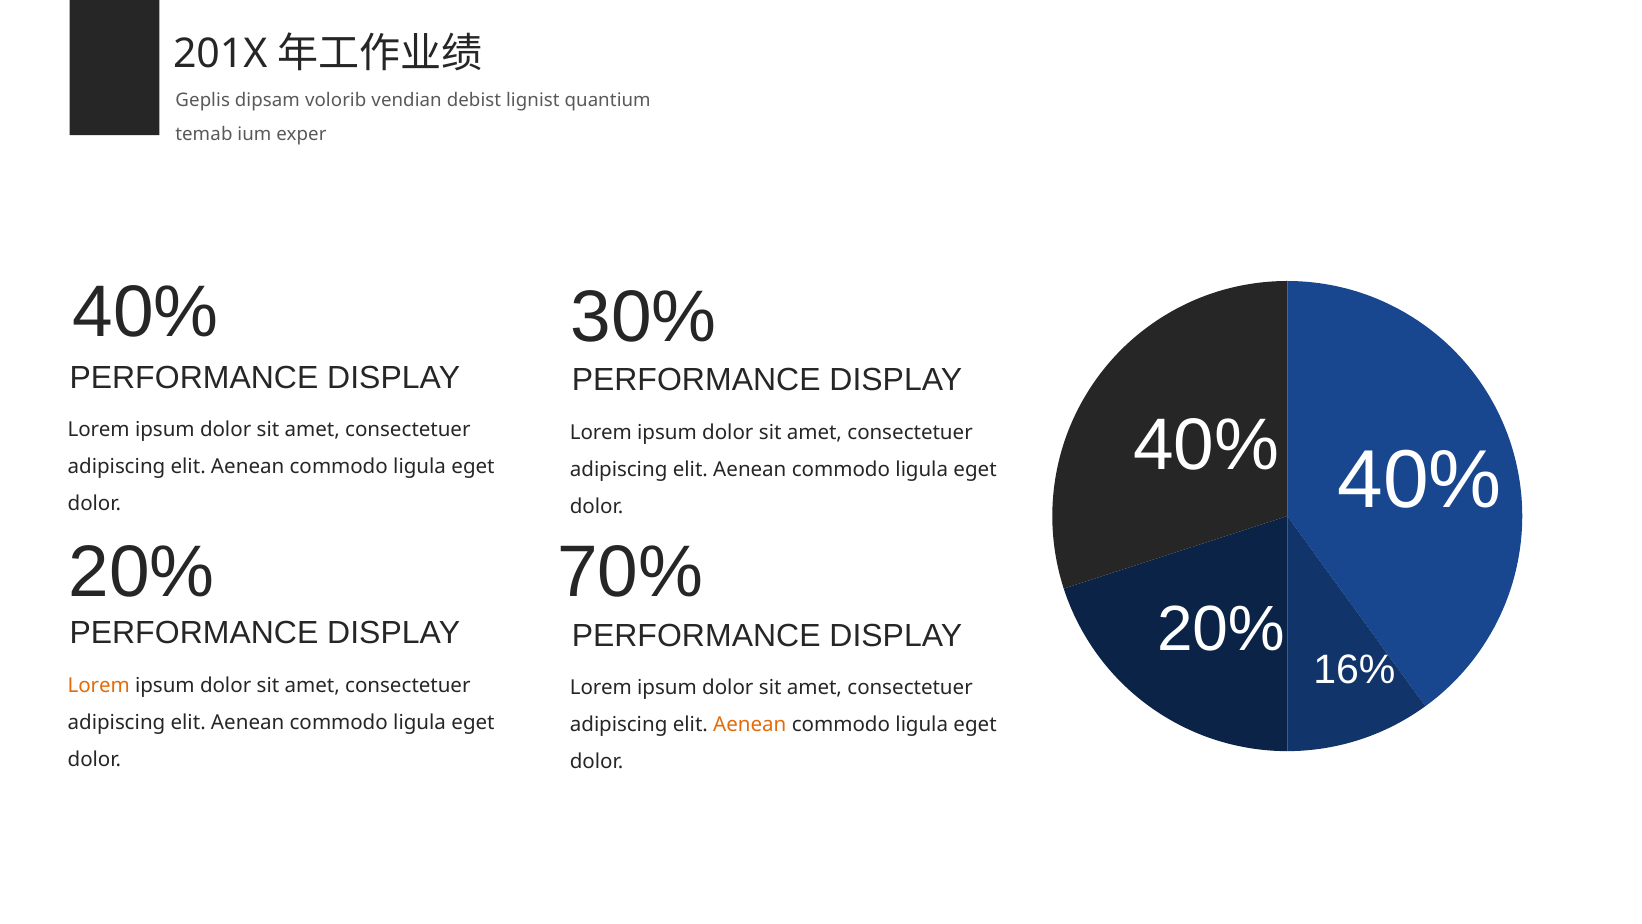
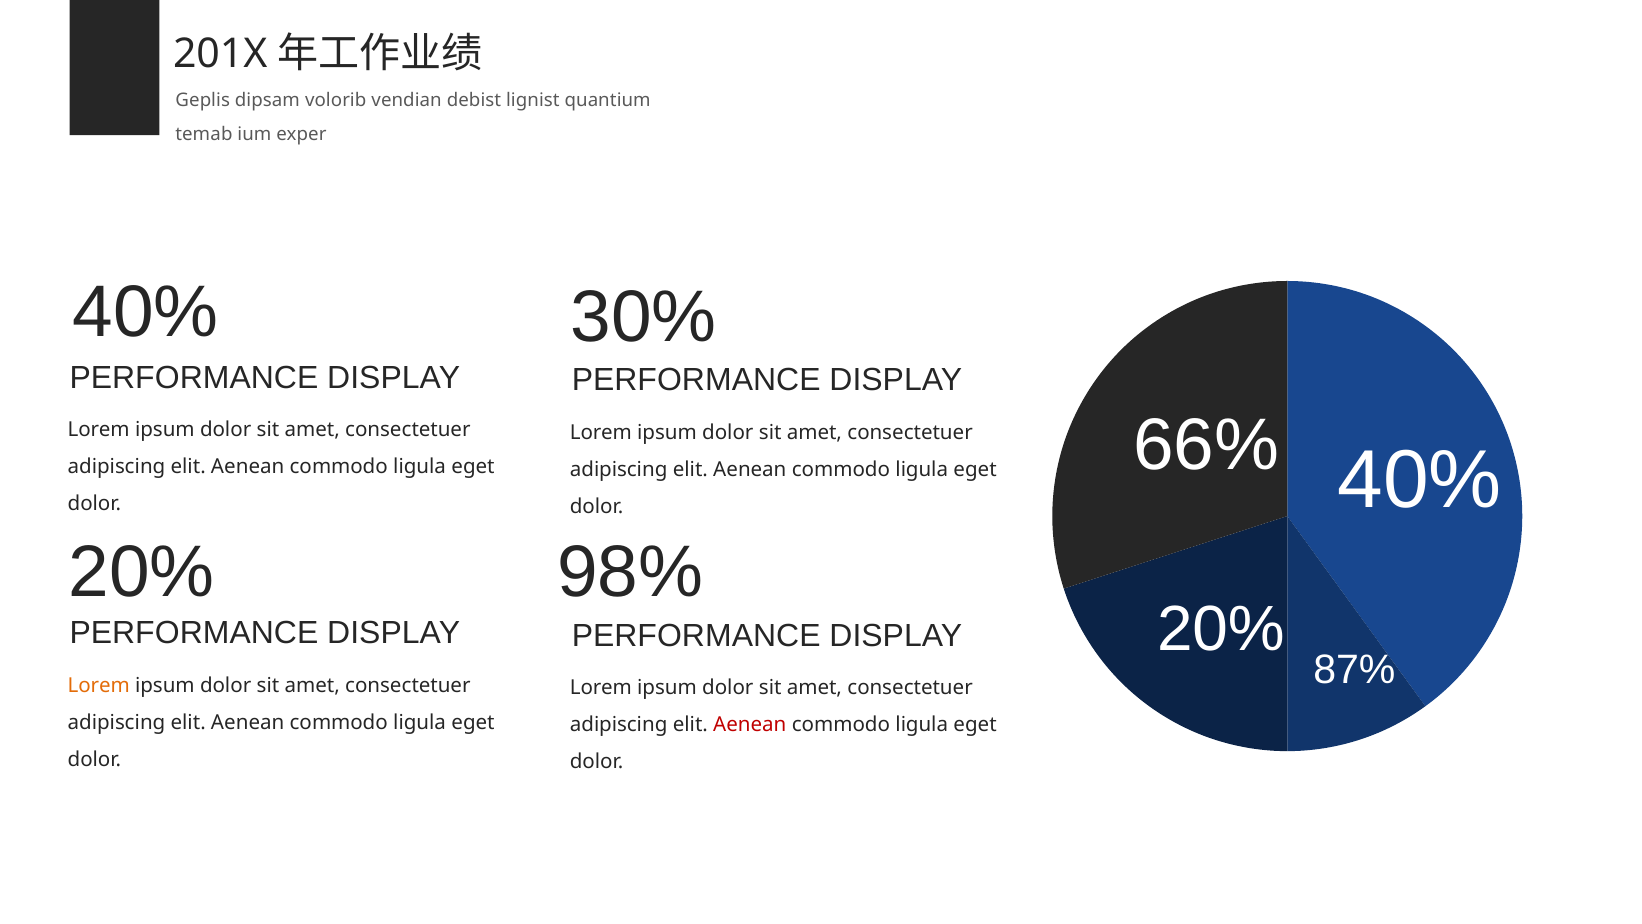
40% at (1206, 445): 40% -> 66%
70%: 70% -> 98%
16%: 16% -> 87%
Aenean at (750, 725) colour: orange -> red
